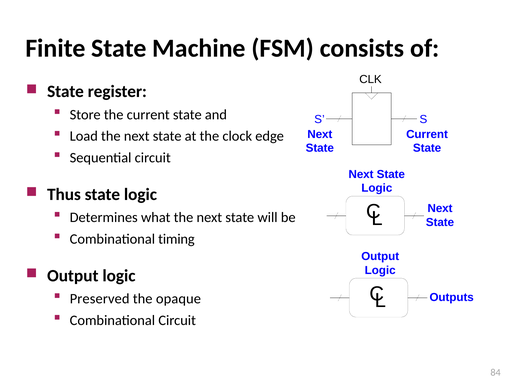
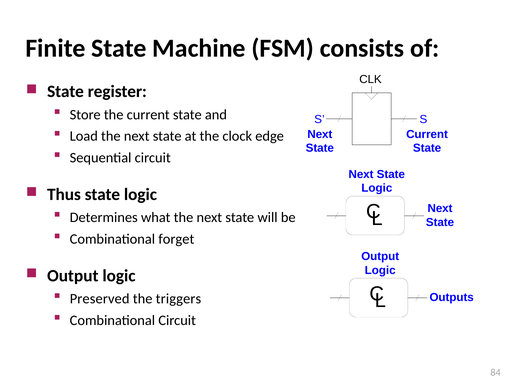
timing: timing -> forget
opaque: opaque -> triggers
